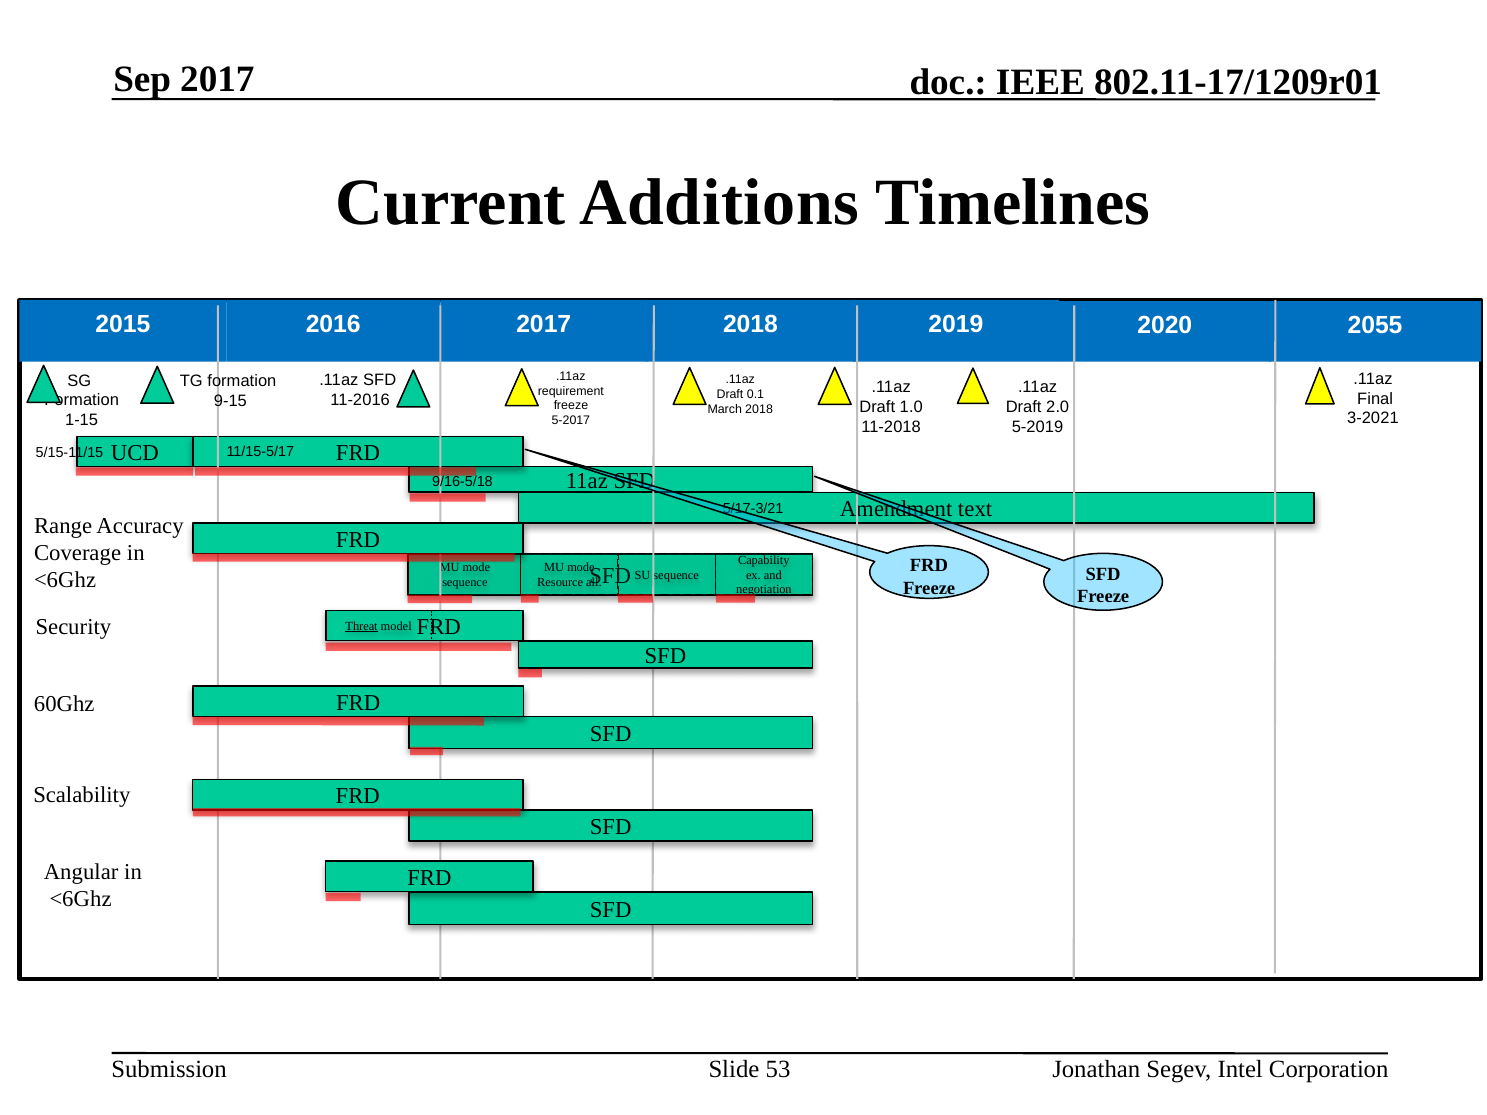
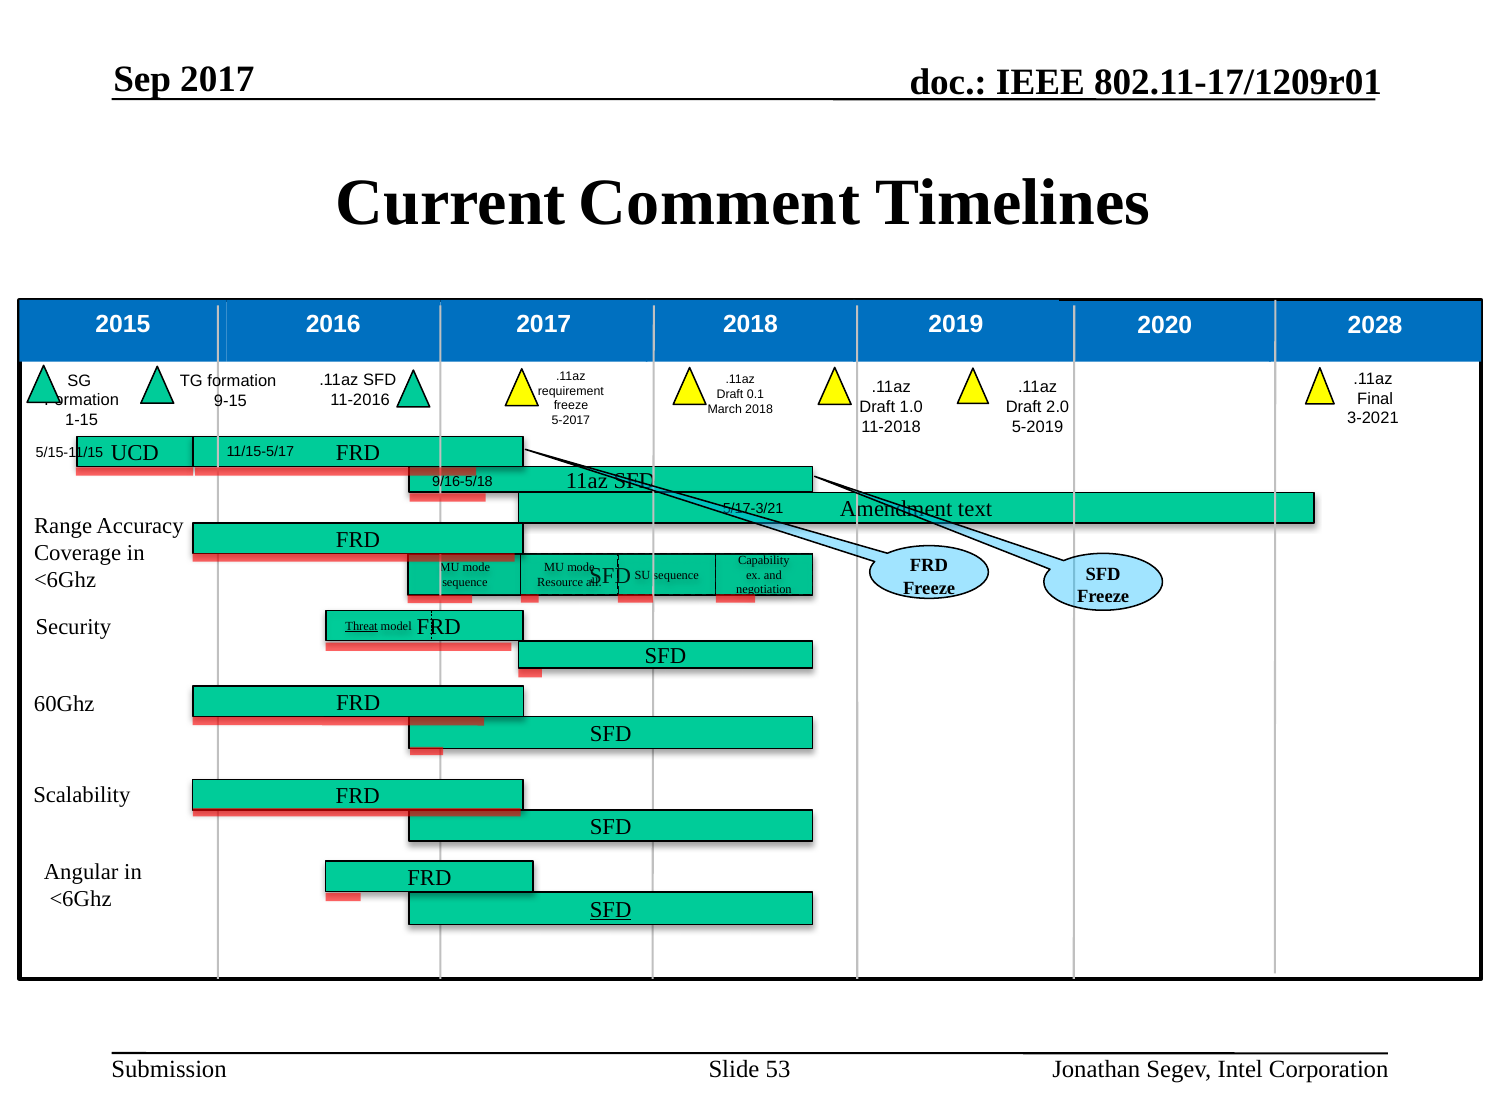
Additions: Additions -> Comment
2055: 2055 -> 2028
SFD at (611, 910) underline: none -> present
